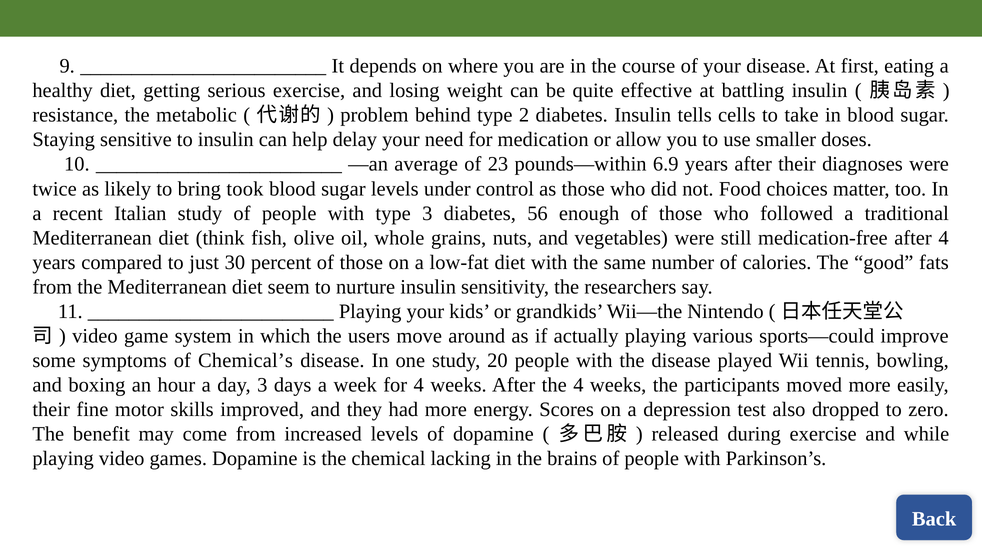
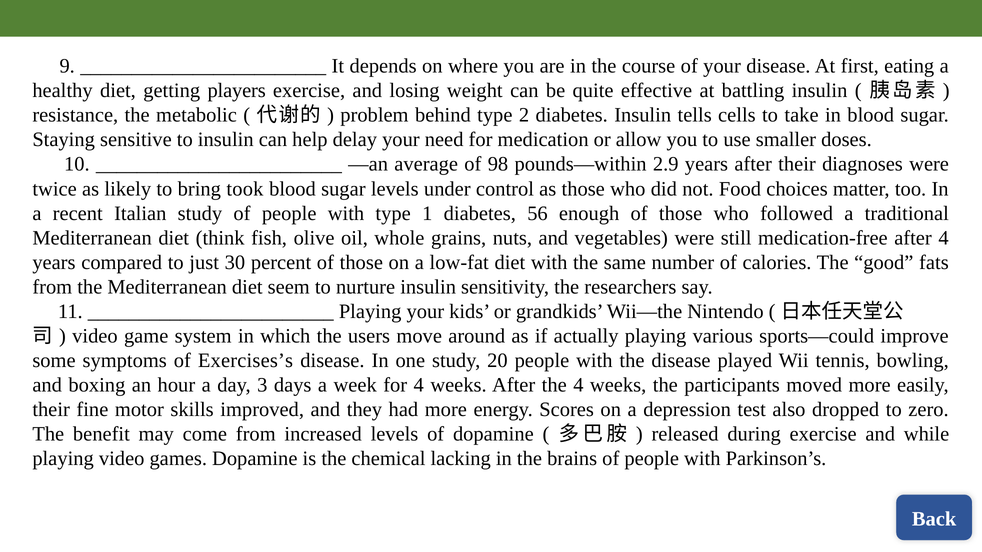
serious: serious -> players
23: 23 -> 98
6.9: 6.9 -> 2.9
type 3: 3 -> 1
Chemical’s: Chemical’s -> Exercises’s
